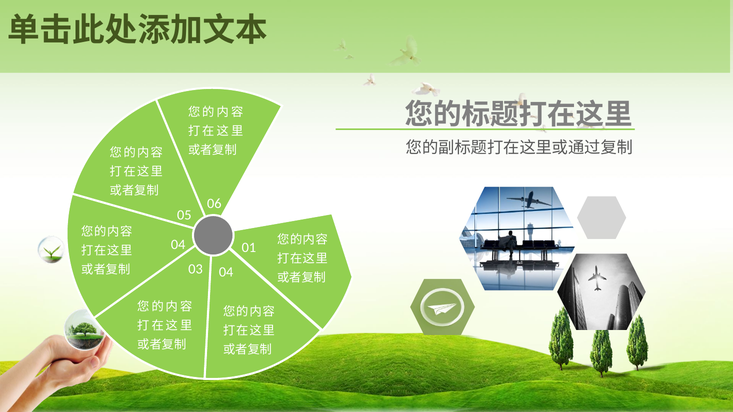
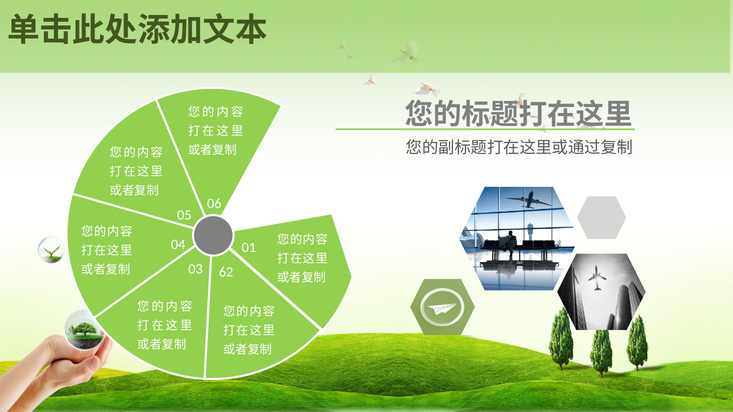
03 04: 04 -> 62
